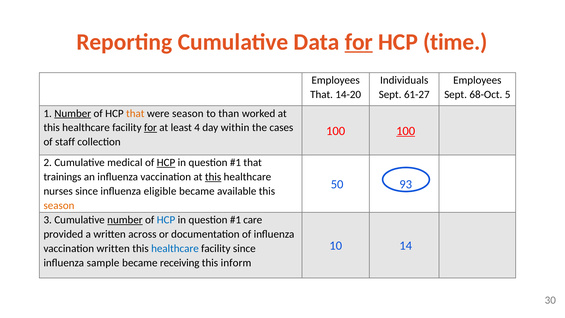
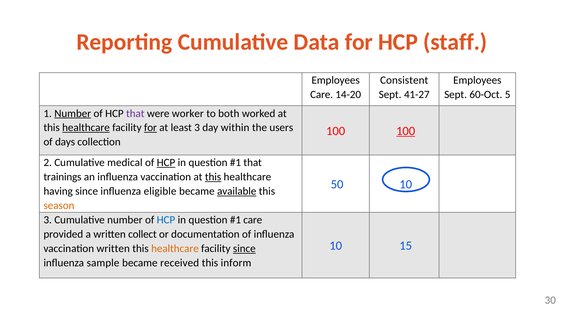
for at (359, 42) underline: present -> none
time: time -> staff
Individuals: Individuals -> Consistent
That at (322, 95): That -> Care
61-27: 61-27 -> 41-27
68-Oct: 68-Oct -> 60-Oct
that at (135, 113) colour: orange -> purple
were season: season -> worker
than: than -> both
healthcare at (86, 128) underline: none -> present
least 4: 4 -> 3
cases: cases -> users
staff: staff -> days
50 93: 93 -> 10
nurses: nurses -> having
available underline: none -> present
number at (125, 220) underline: present -> none
across: across -> collect
14: 14 -> 15
healthcare at (175, 248) colour: blue -> orange
since at (244, 248) underline: none -> present
receiving: receiving -> received
